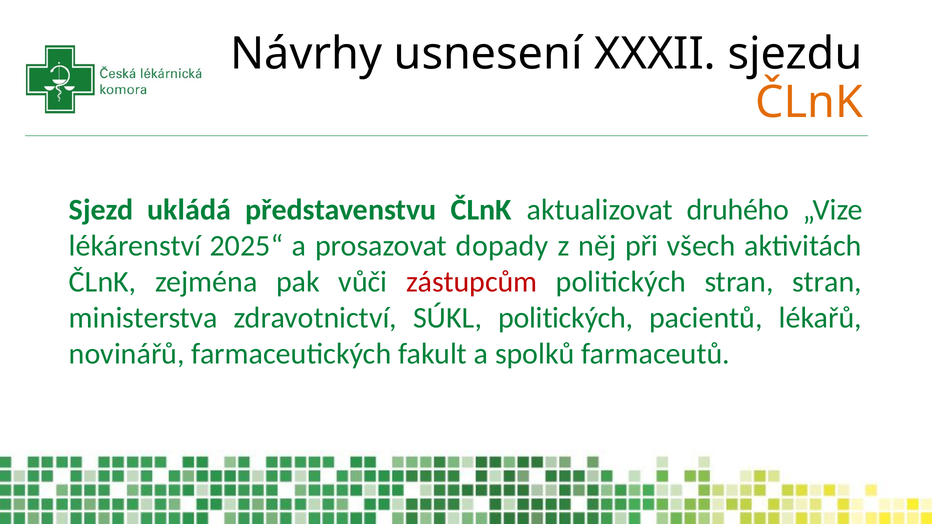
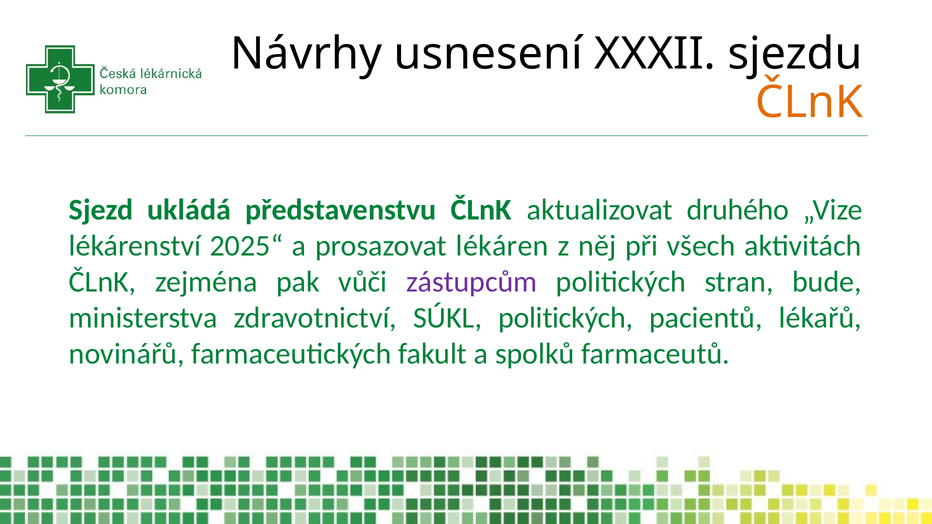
dopady: dopady -> lékáren
zástupcům colour: red -> purple
stran stran: stran -> bude
